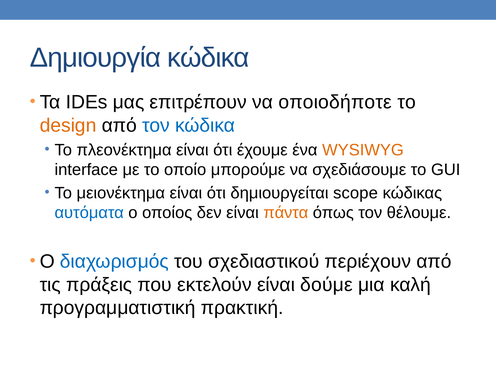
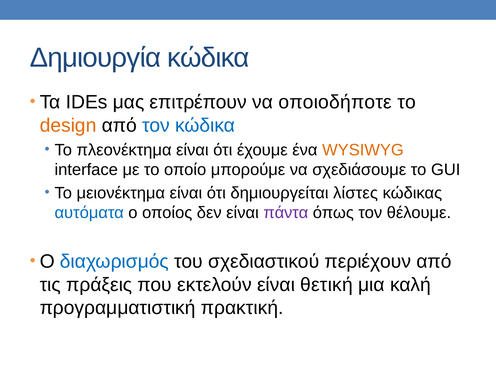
scope: scope -> λίστες
πάντα colour: orange -> purple
δούμε: δούμε -> θετική
